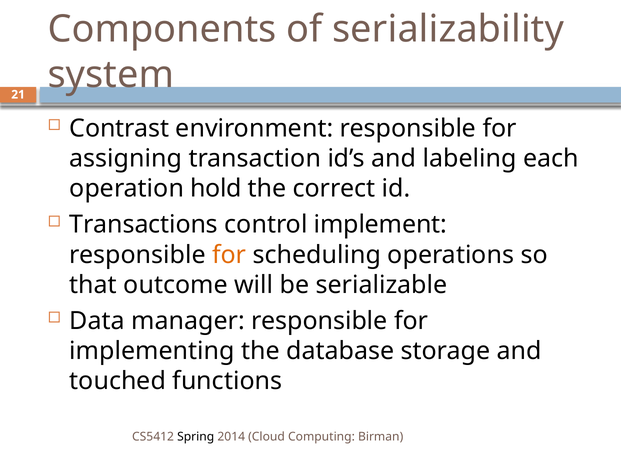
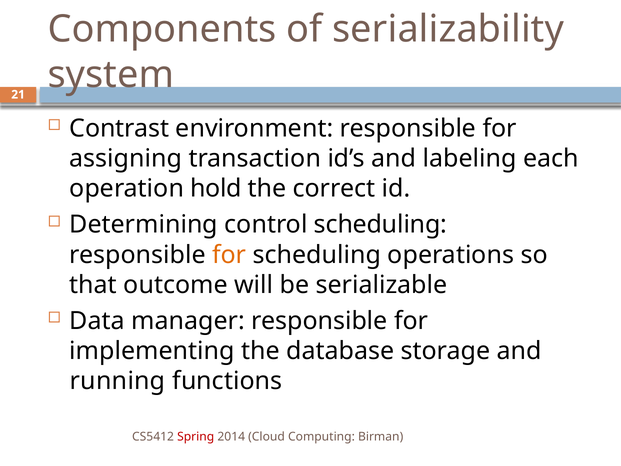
Transactions: Transactions -> Determining
control implement: implement -> scheduling
touched: touched -> running
Spring colour: black -> red
